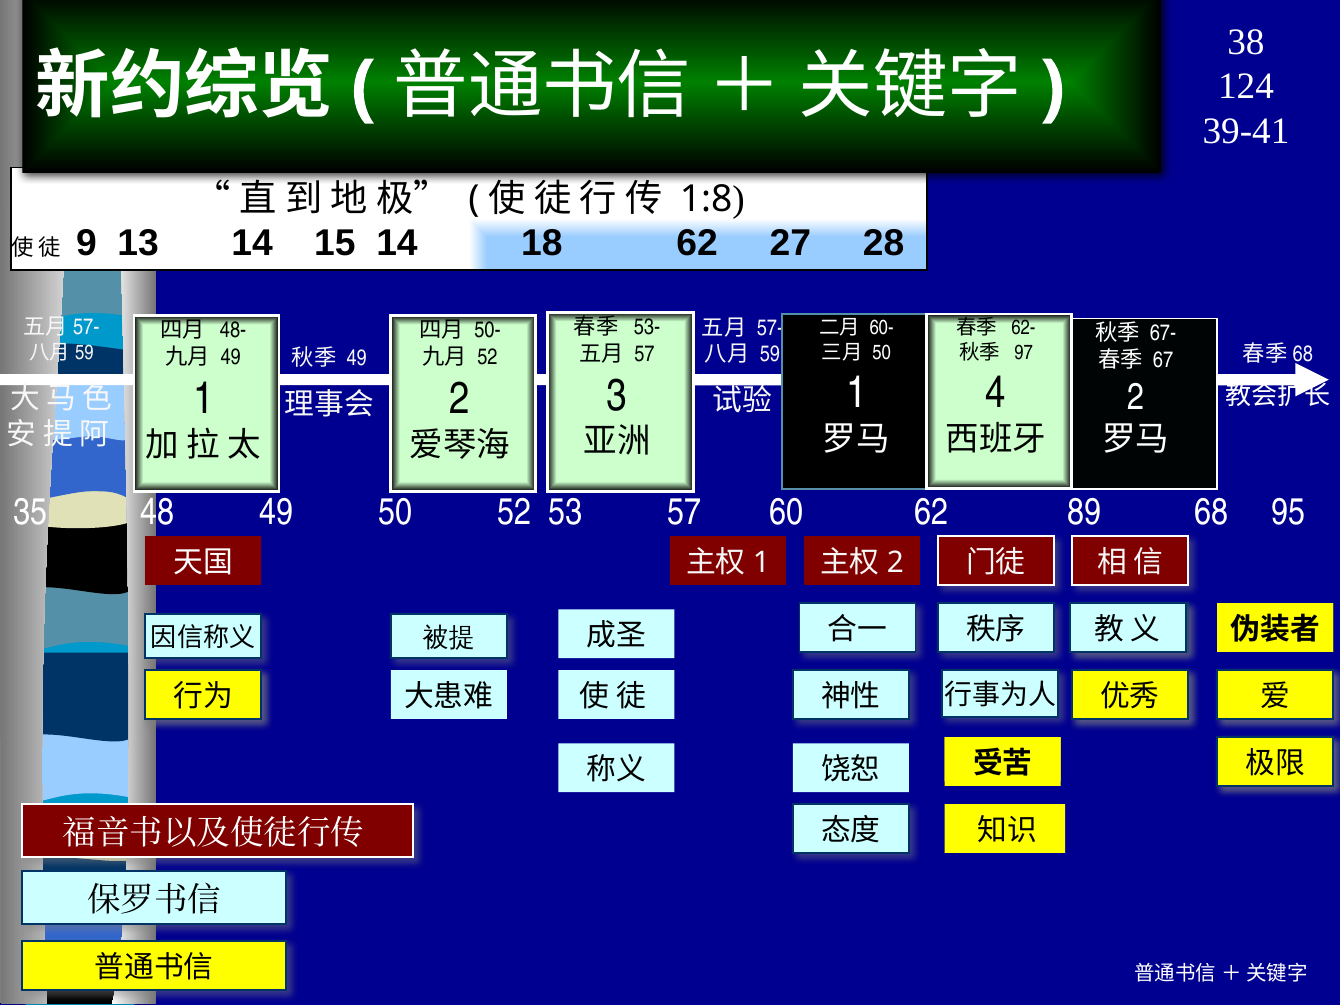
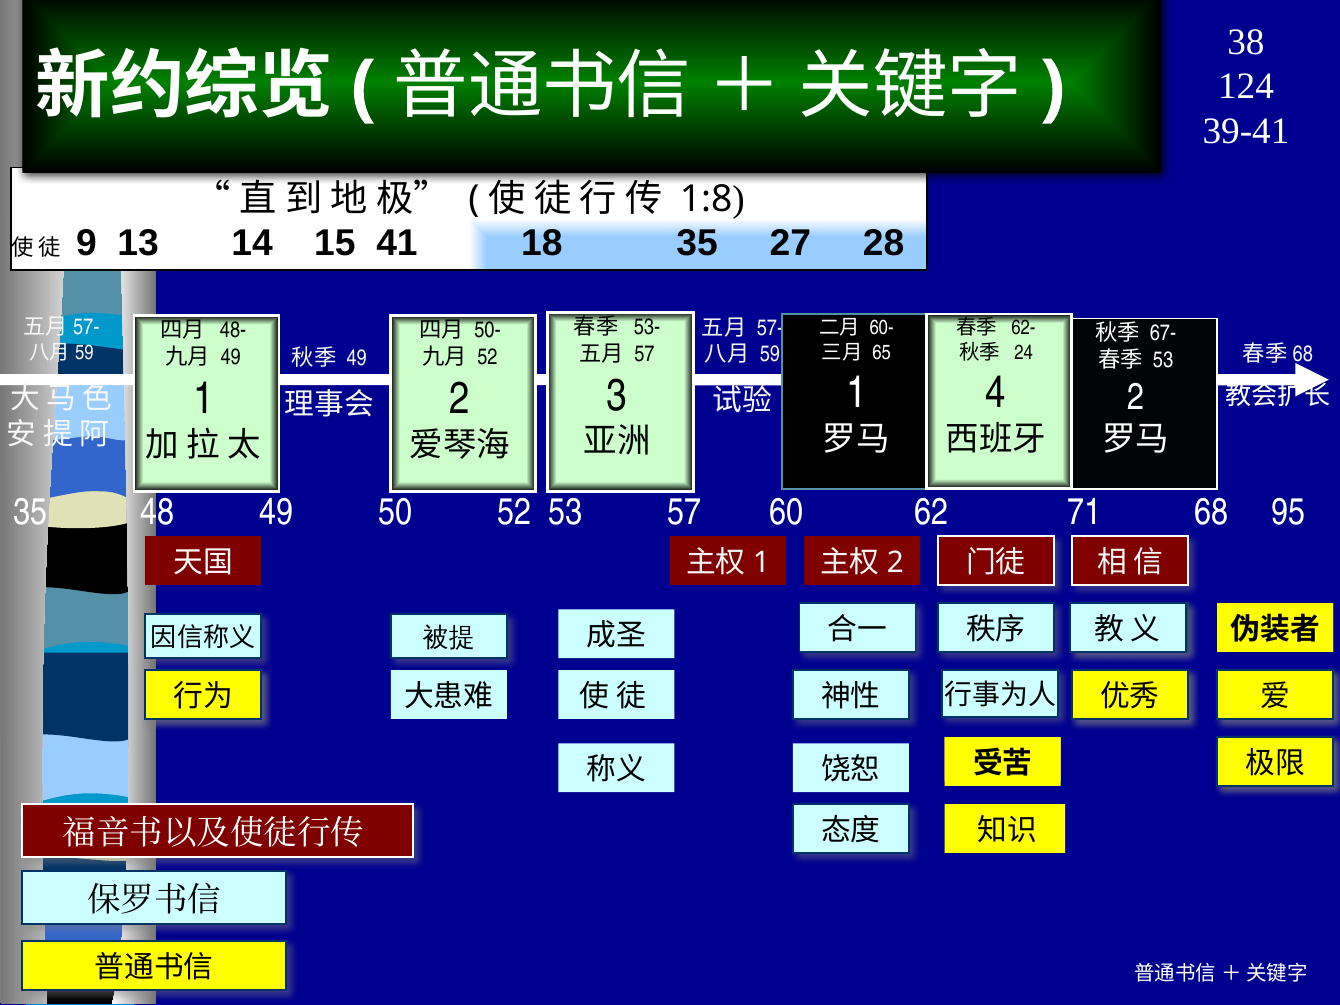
15 14: 14 -> 41
18 62: 62 -> 35
50 at (882, 352): 50 -> 65
97: 97 -> 24
67 at (1163, 360): 67 -> 53
89: 89 -> 71
